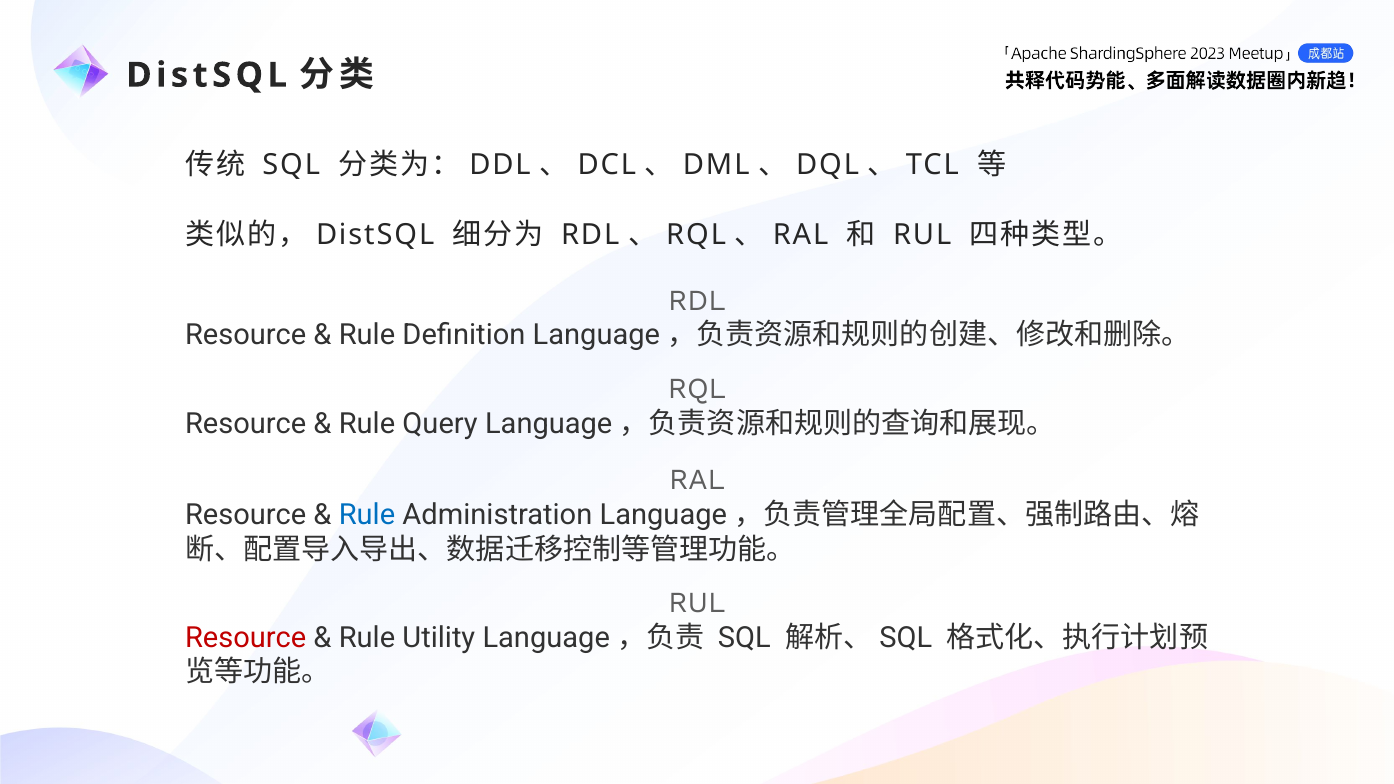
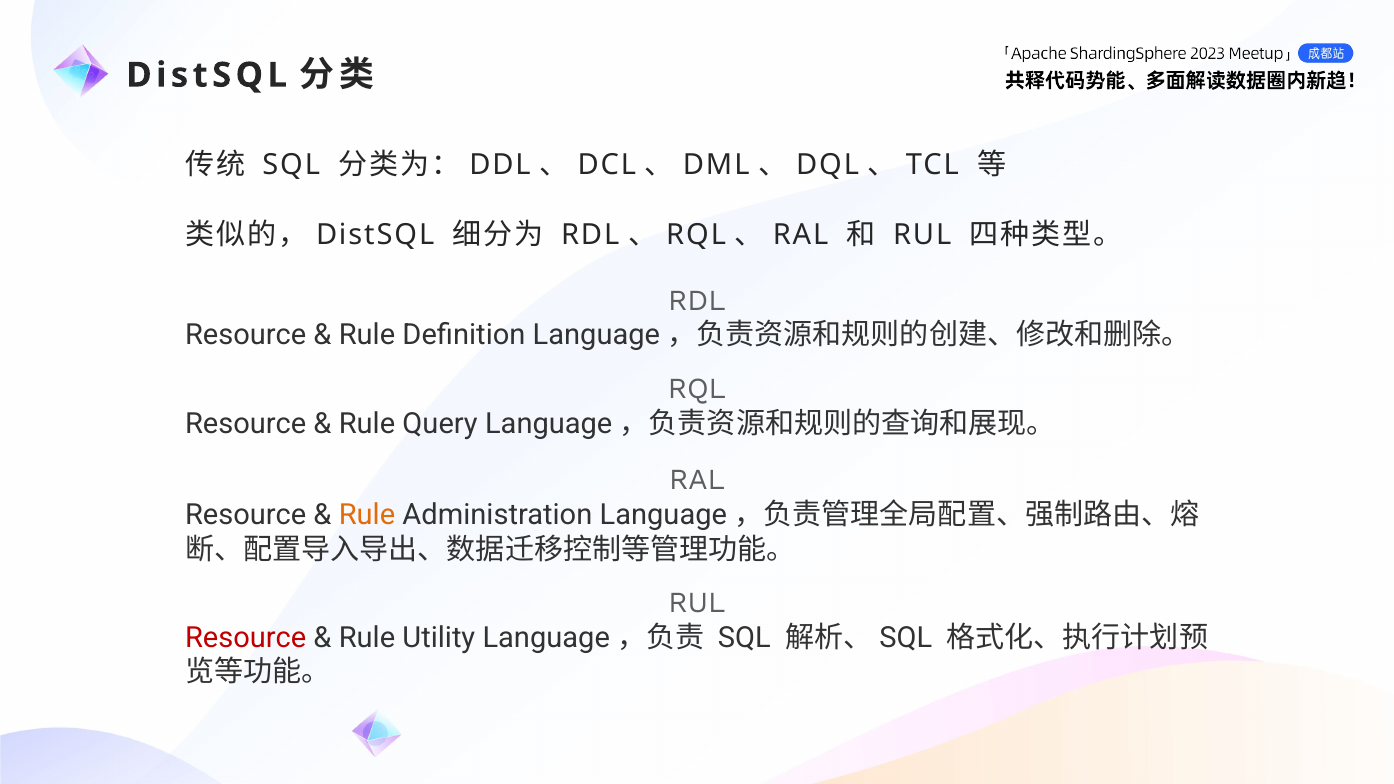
Rule at (367, 515) colour: blue -> orange
